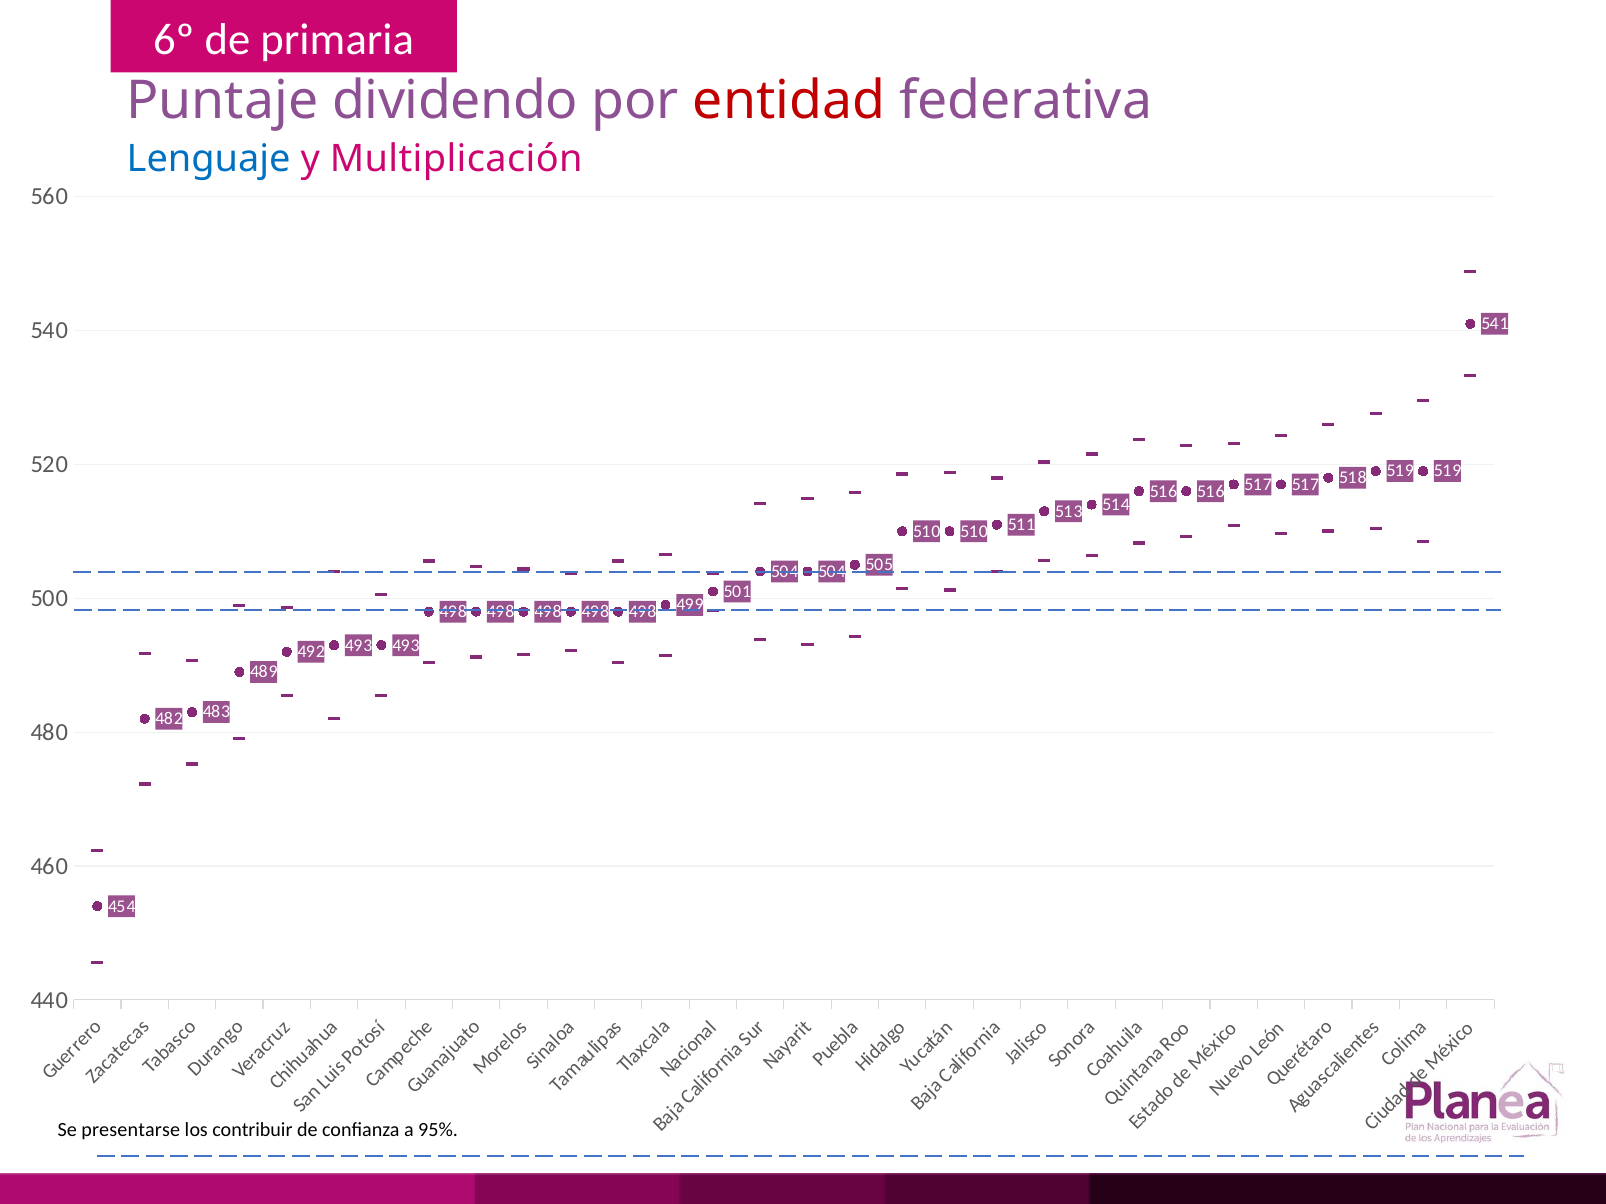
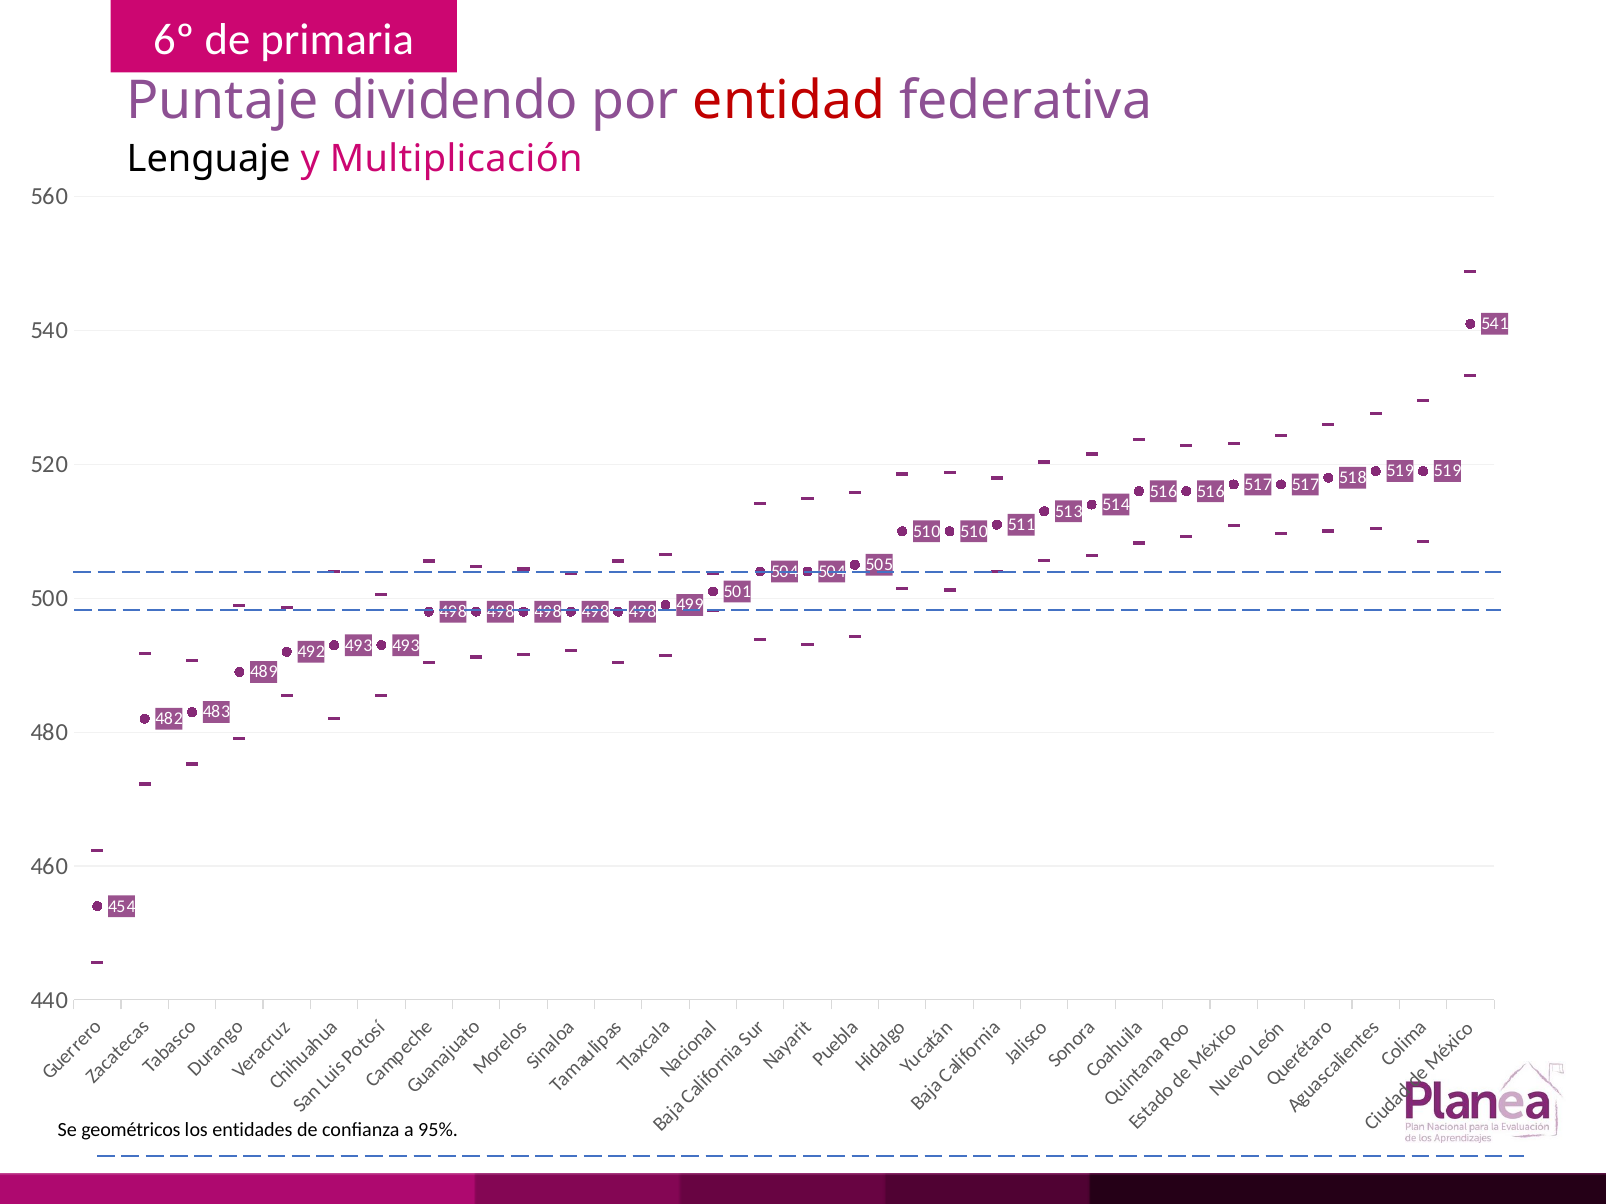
Lenguaje colour: blue -> black
presentarse: presentarse -> geométricos
contribuir: contribuir -> entidades
